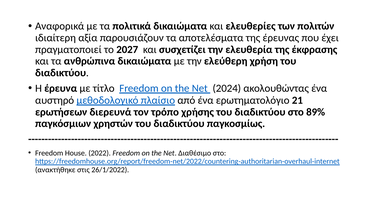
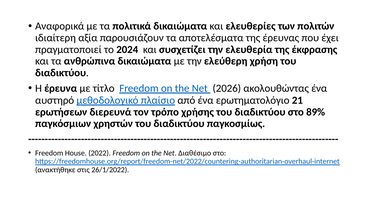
2027: 2027 -> 2024
2024: 2024 -> 2026
